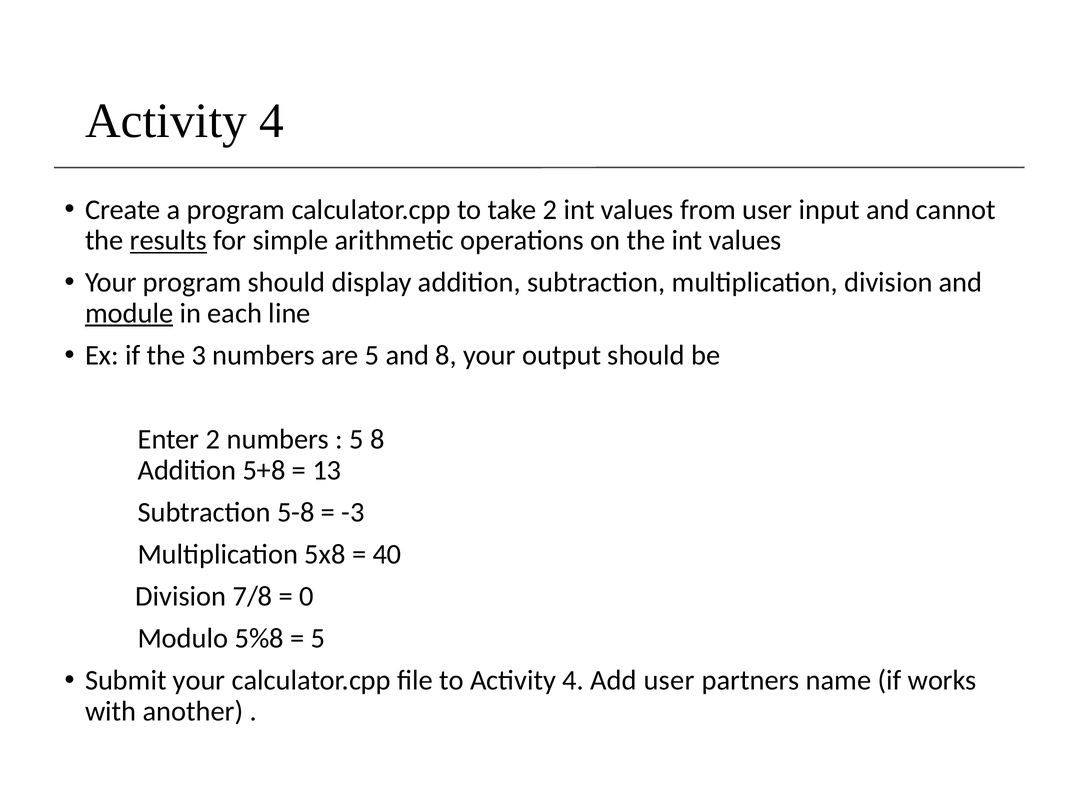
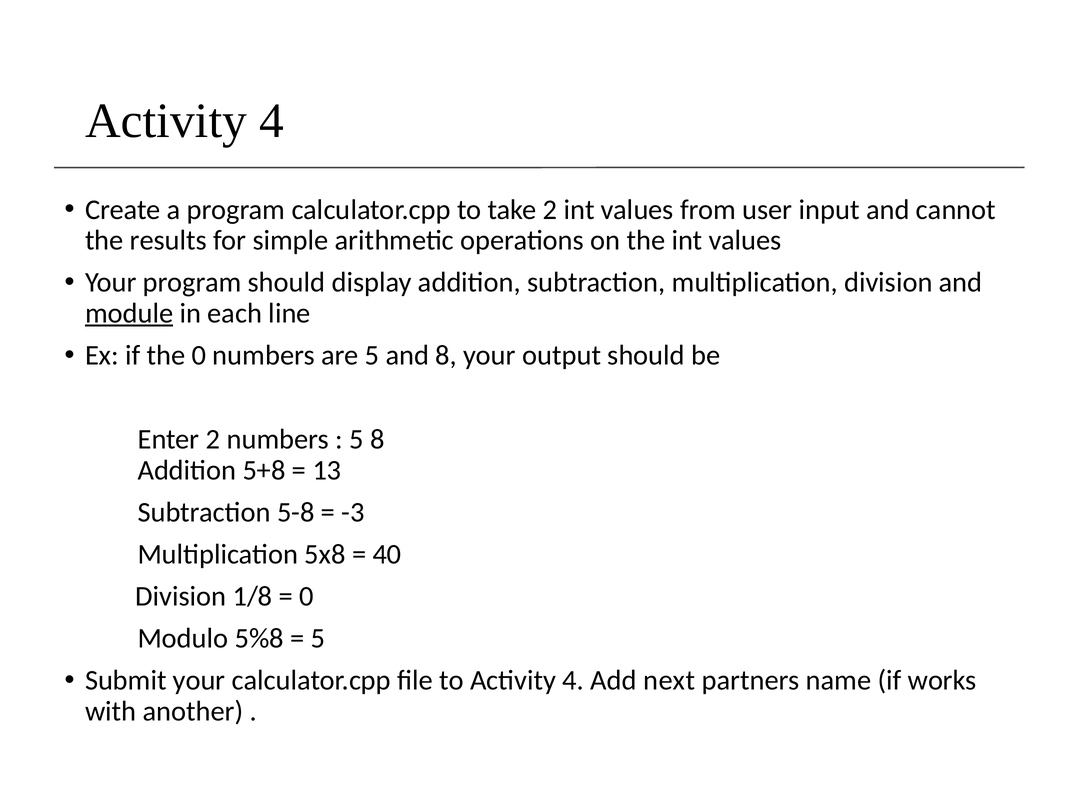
results underline: present -> none
the 3: 3 -> 0
7/8: 7/8 -> 1/8
Add user: user -> next
